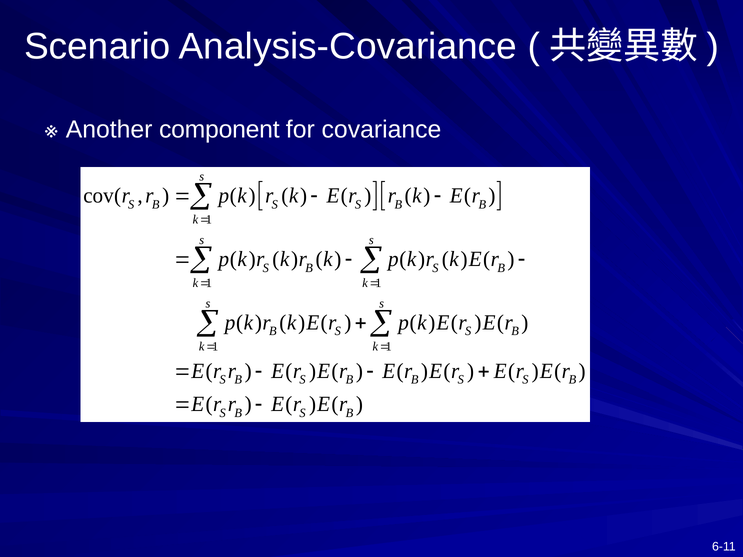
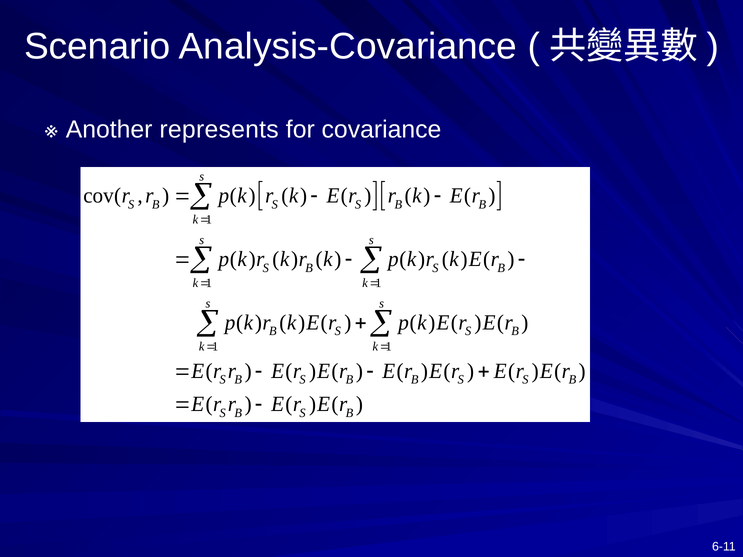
component: component -> represents
